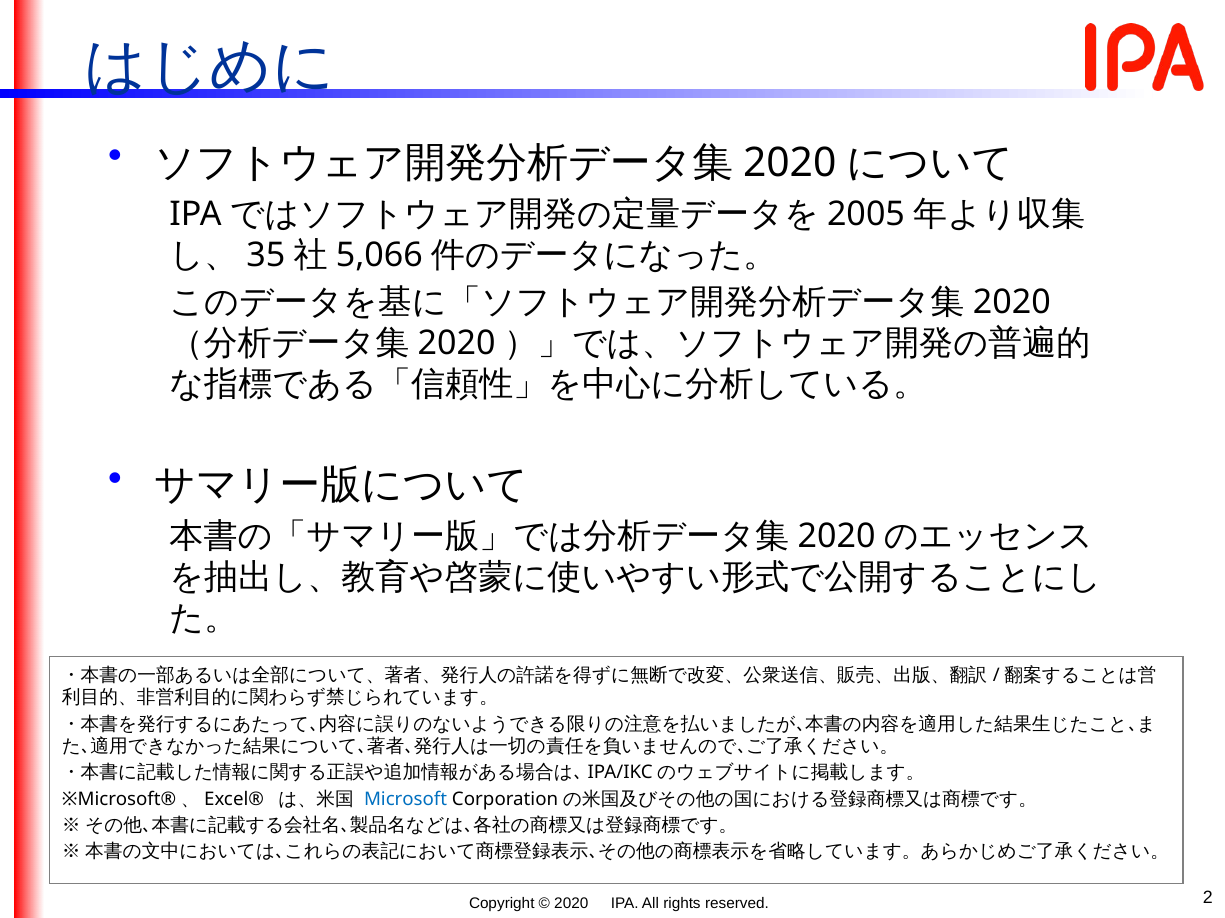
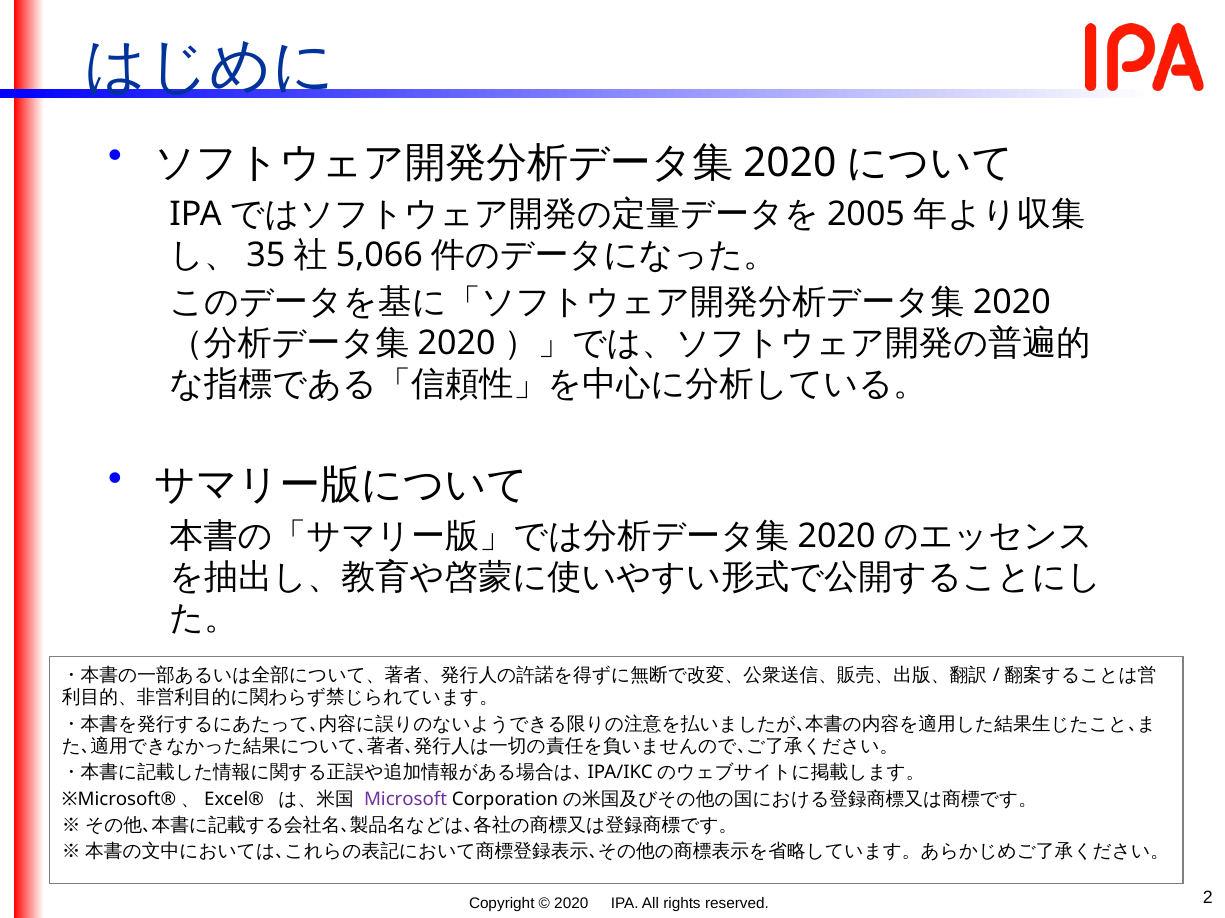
Microsoft colour: blue -> purple
